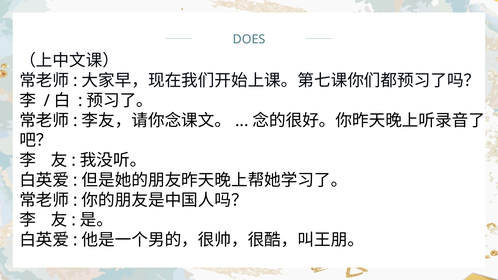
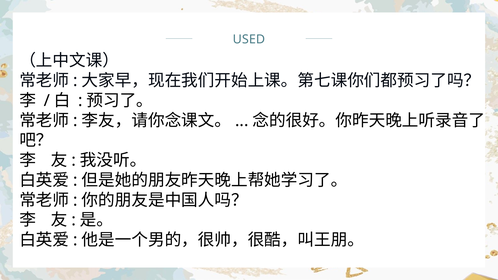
DOES: DOES -> USED
